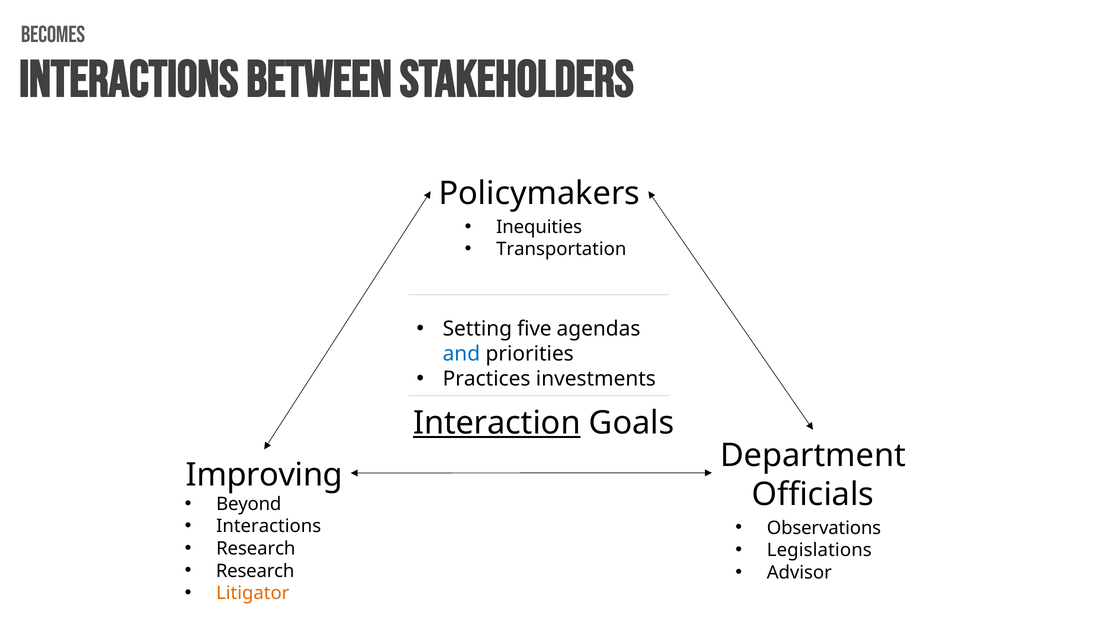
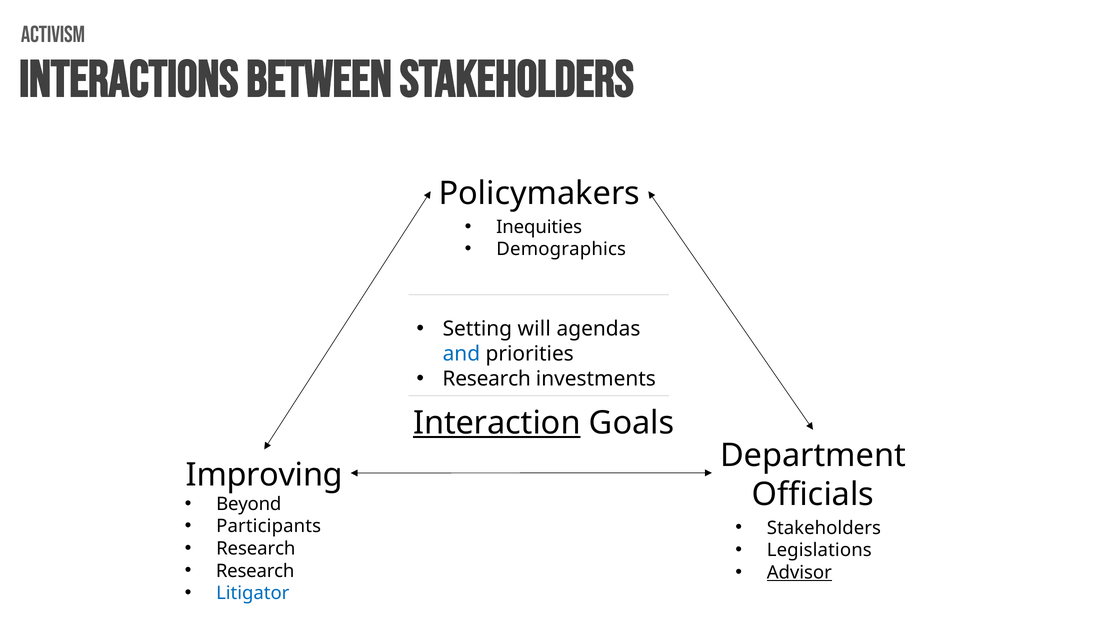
becomes: becomes -> activism
Transportation: Transportation -> Demographics
five: five -> will
Practices at (487, 379): Practices -> Research
Interactions at (269, 526): Interactions -> Participants
Observations at (824, 528): Observations -> Stakeholders
Advisor underline: none -> present
Litigator colour: orange -> blue
